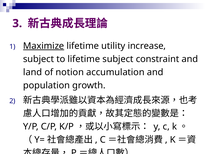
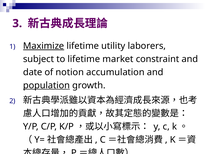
increase: increase -> laborers
lifetime subject: subject -> market
land: land -> date
population underline: none -> present
